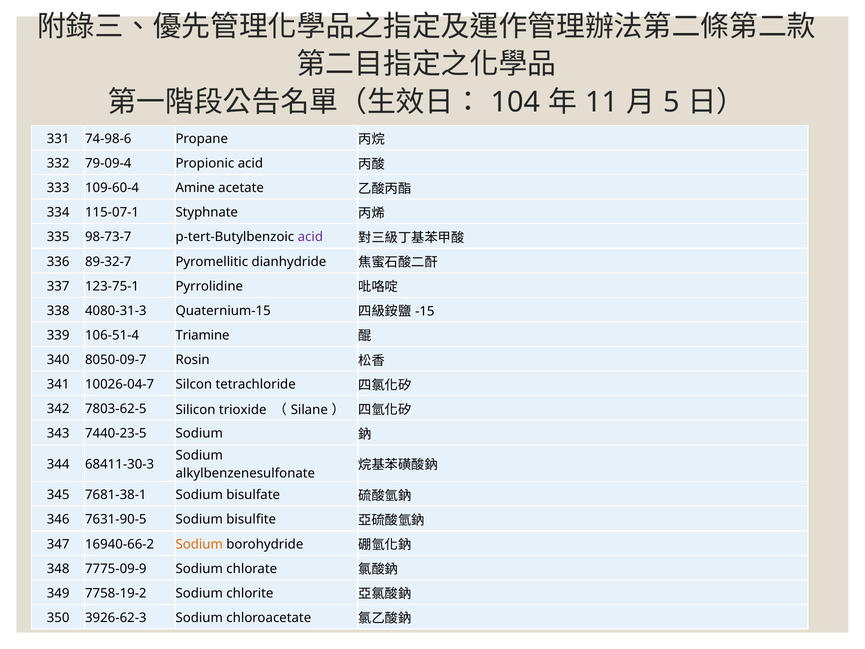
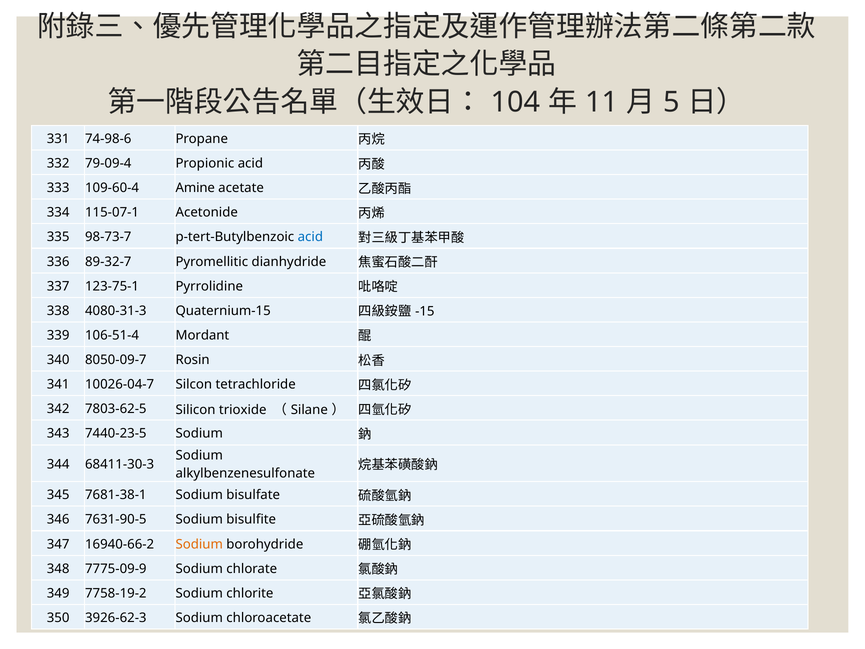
Styphnate: Styphnate -> Acetonide
acid at (310, 237) colour: purple -> blue
Triamine: Triamine -> Mordant
